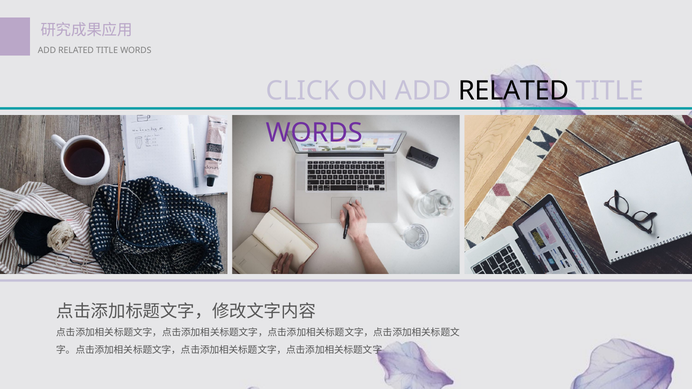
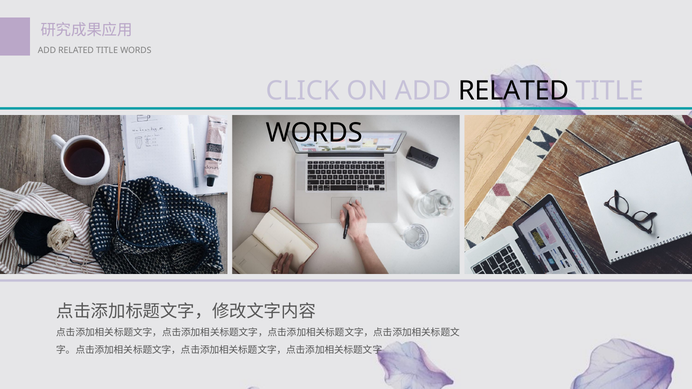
WORDS at (314, 133) colour: purple -> black
